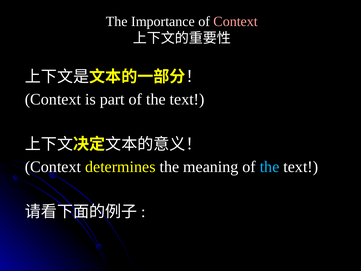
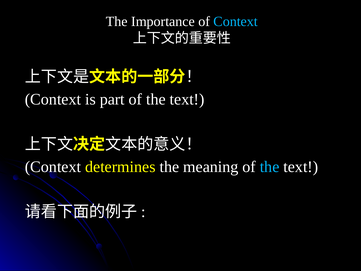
Context at (236, 21) colour: pink -> light blue
